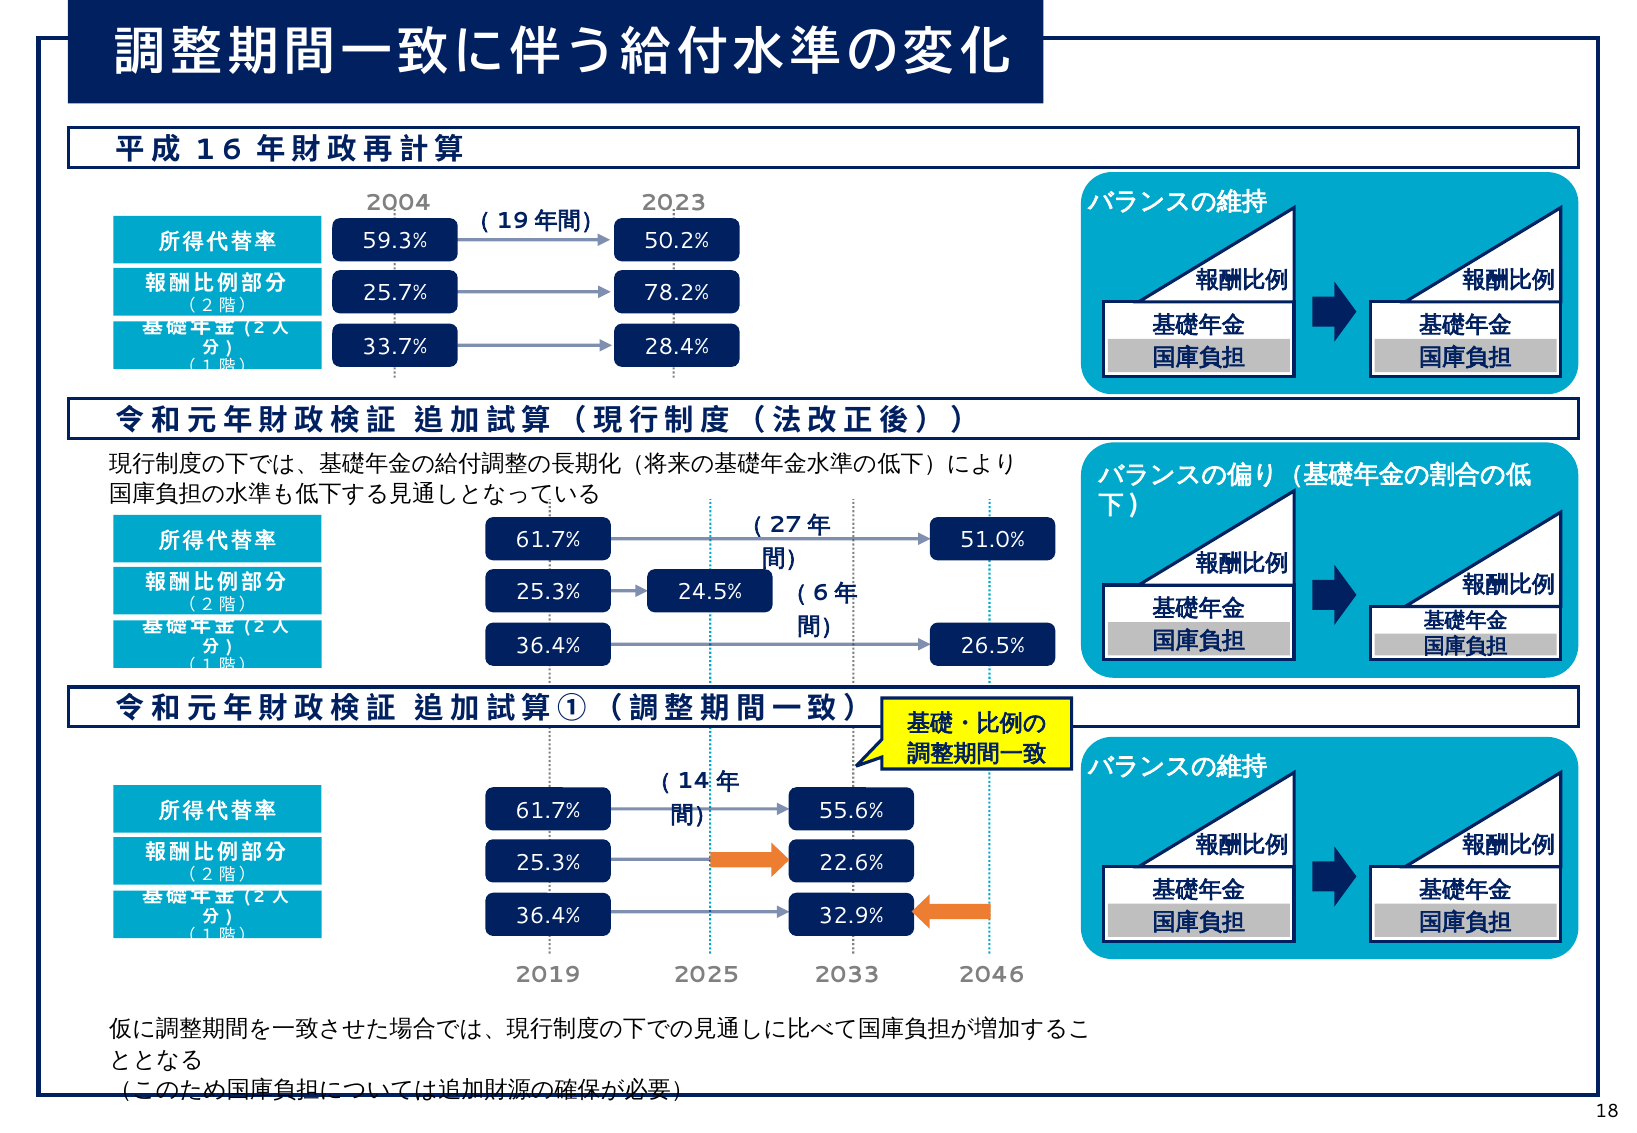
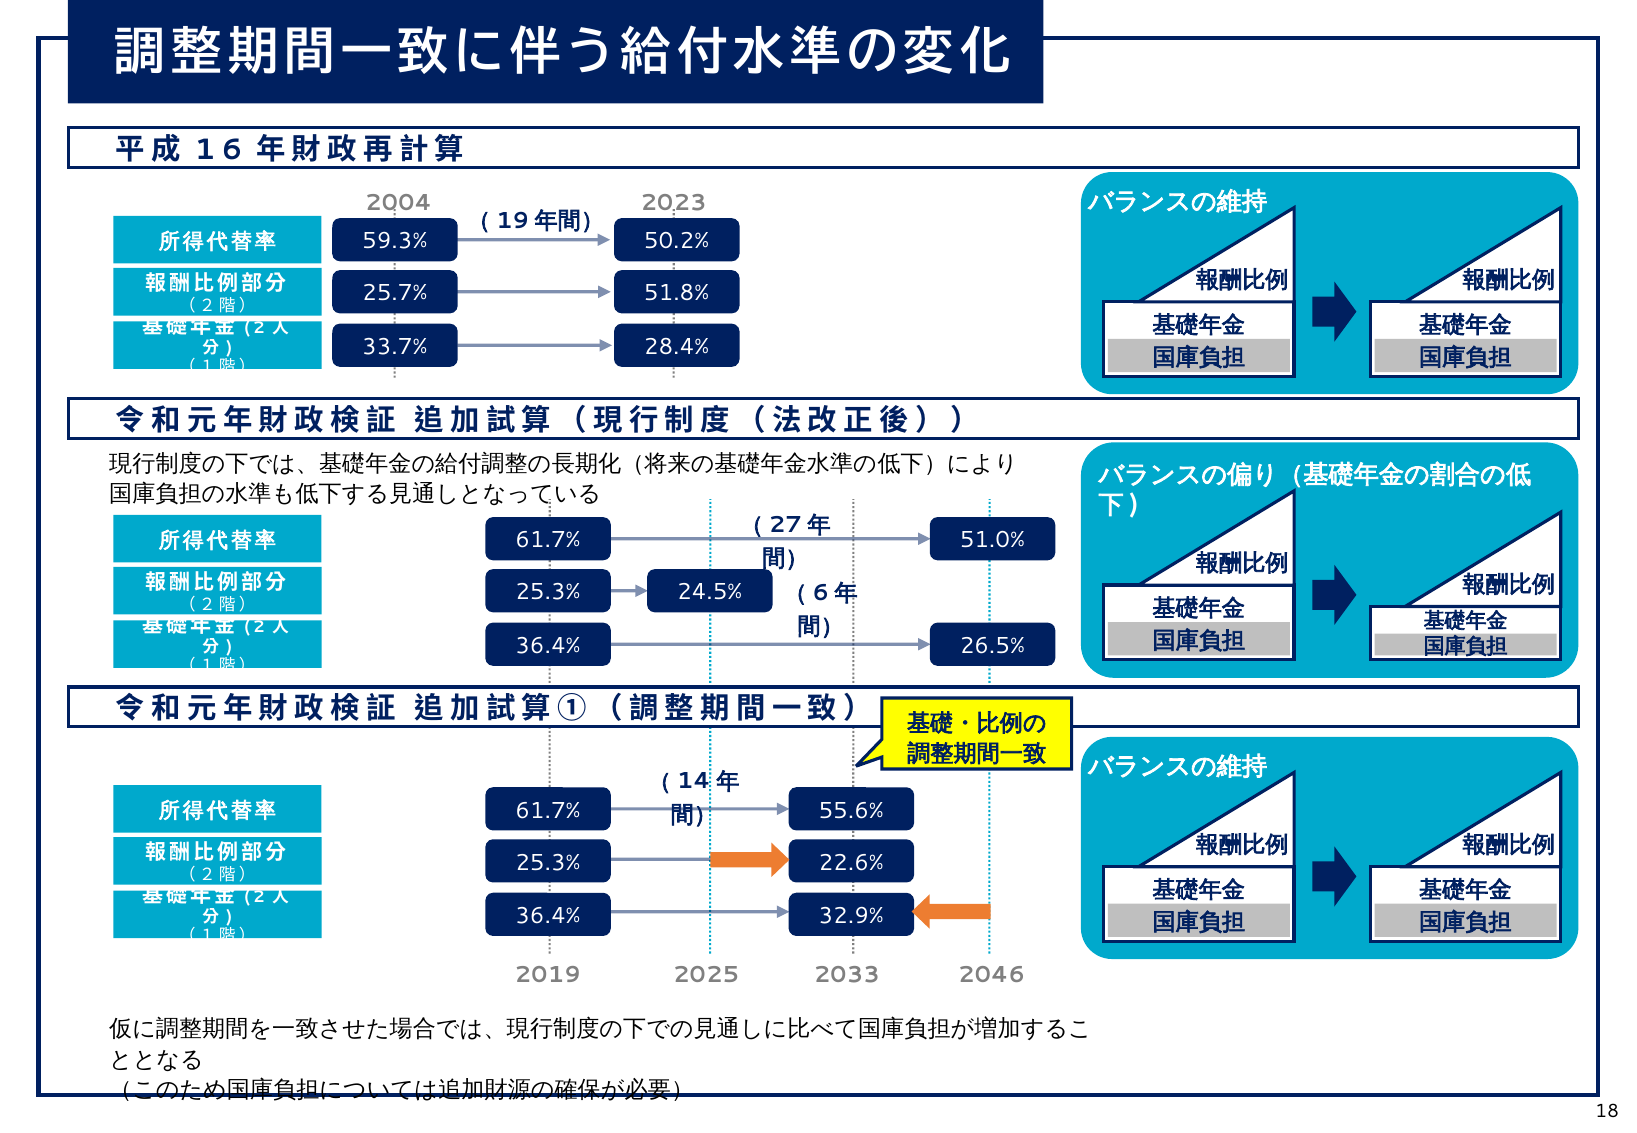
78.2%: 78.2% -> 51.8%
